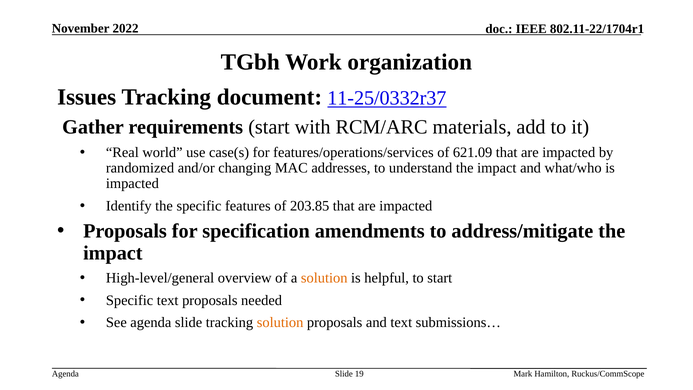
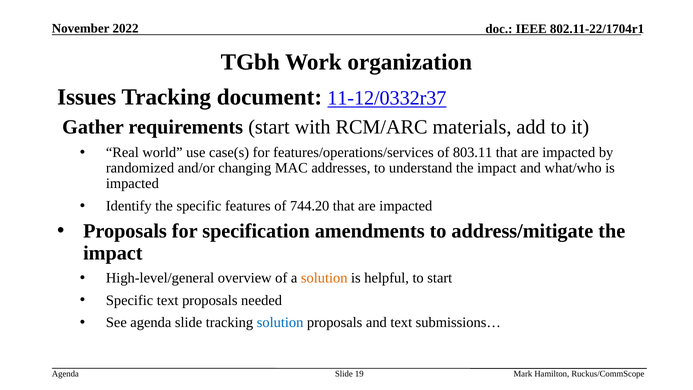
11-25/0332r37: 11-25/0332r37 -> 11-12/0332r37
621.09: 621.09 -> 803.11
203.85: 203.85 -> 744.20
solution at (280, 322) colour: orange -> blue
